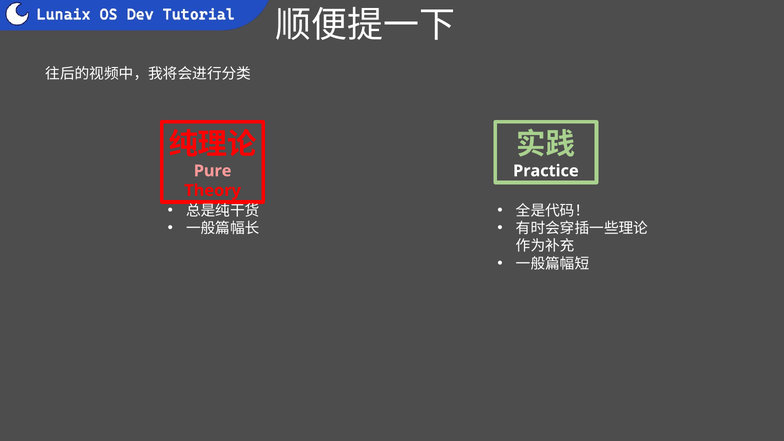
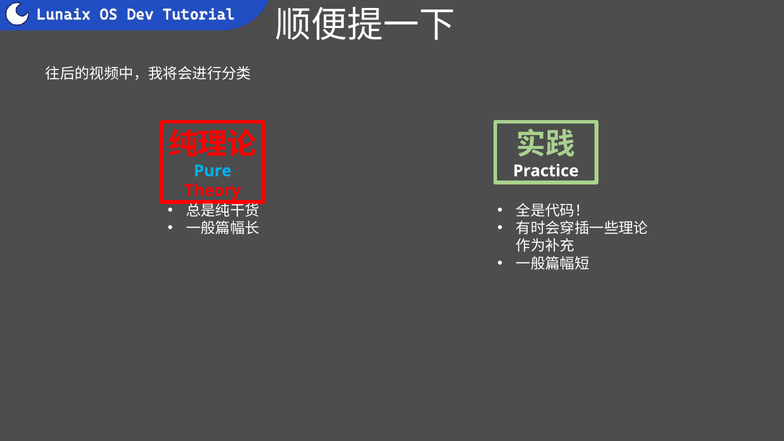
Pure colour: pink -> light blue
